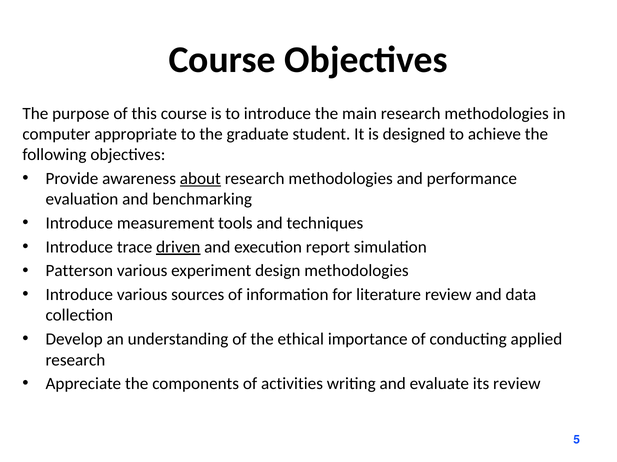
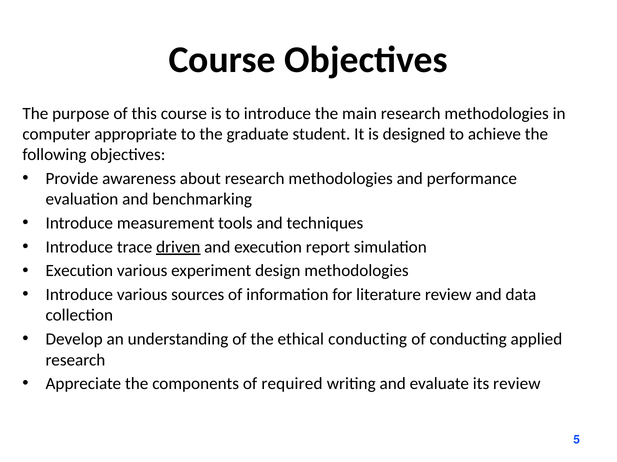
about underline: present -> none
Patterson at (79, 271): Patterson -> Execution
ethical importance: importance -> conducting
activities: activities -> required
